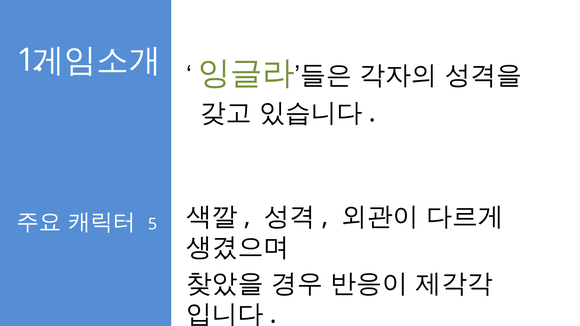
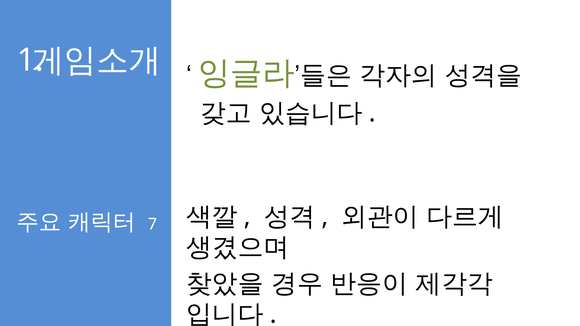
5: 5 -> 7
